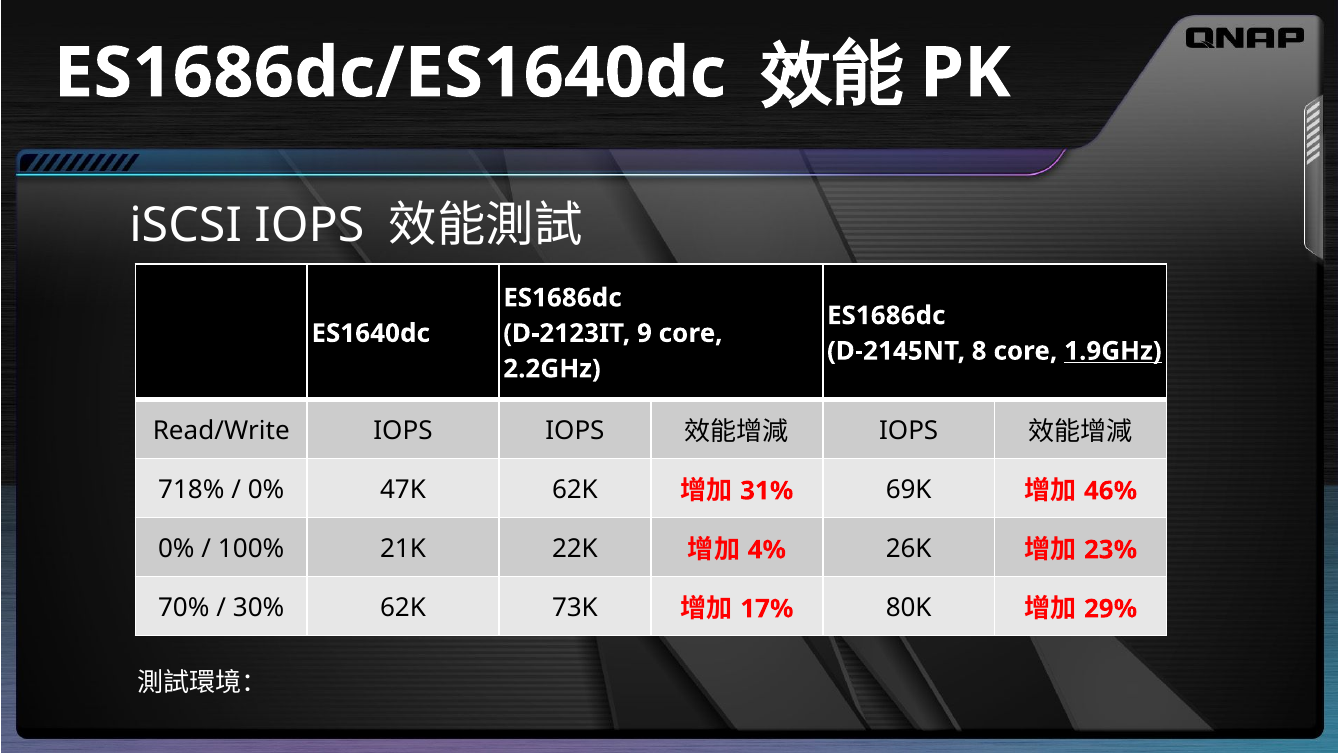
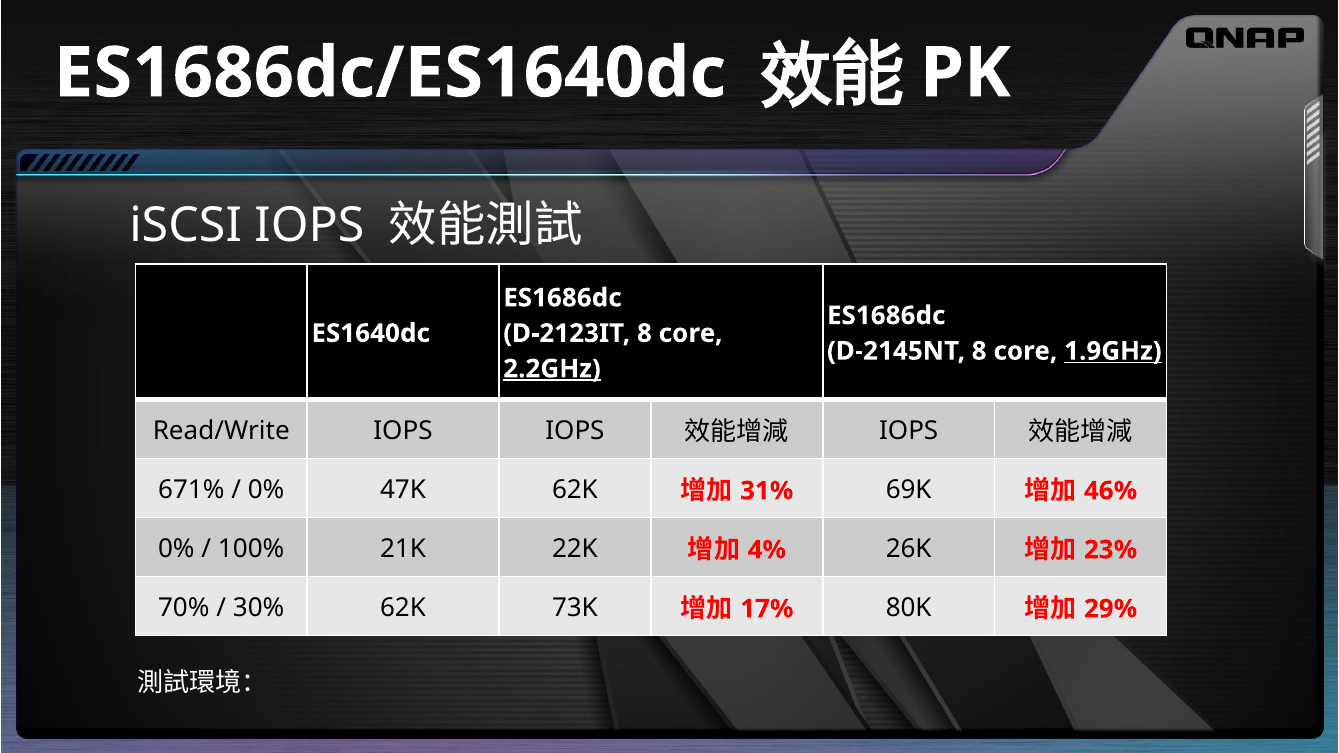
D-2123IT 9: 9 -> 8
2.2GHz underline: none -> present
718%: 718% -> 671%
